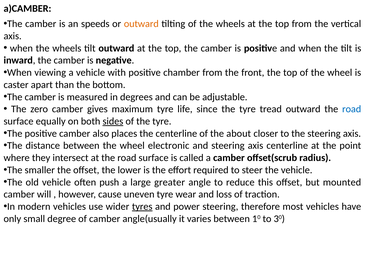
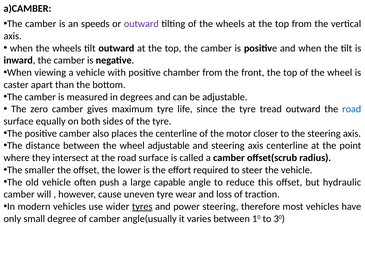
outward at (141, 24) colour: orange -> purple
sides underline: present -> none
about: about -> motor
wheel electronic: electronic -> adjustable
greater: greater -> capable
mounted: mounted -> hydraulic
